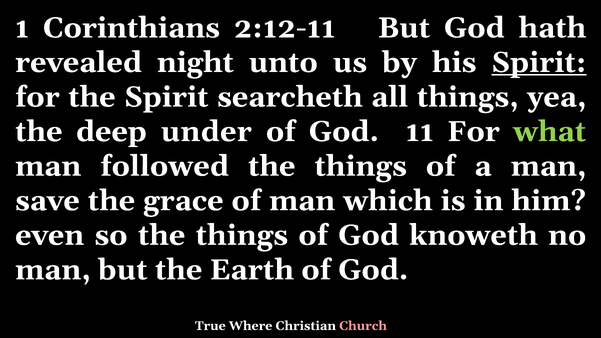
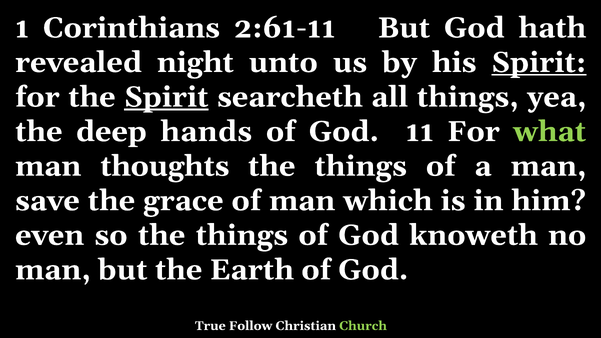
2:12-11: 2:12-11 -> 2:61-11
Spirit at (166, 97) underline: none -> present
under: under -> hands
followed: followed -> thoughts
Where: Where -> Follow
Church colour: pink -> light green
